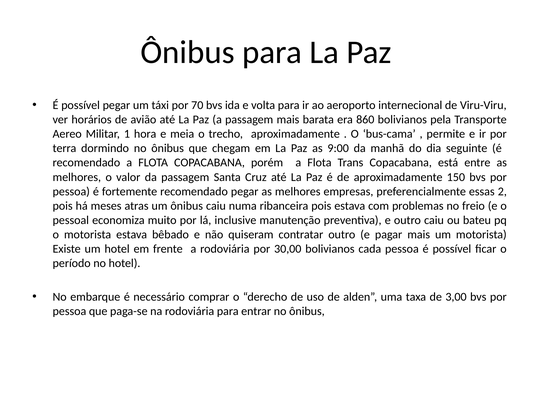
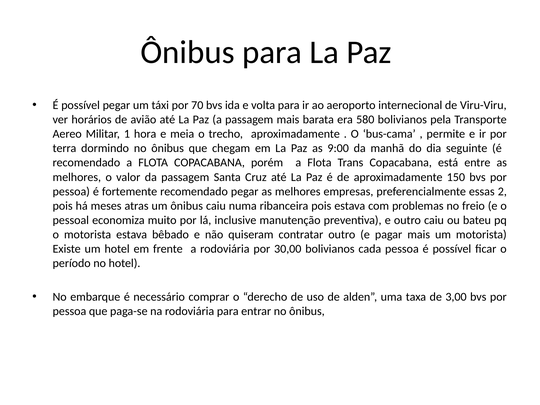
860: 860 -> 580
